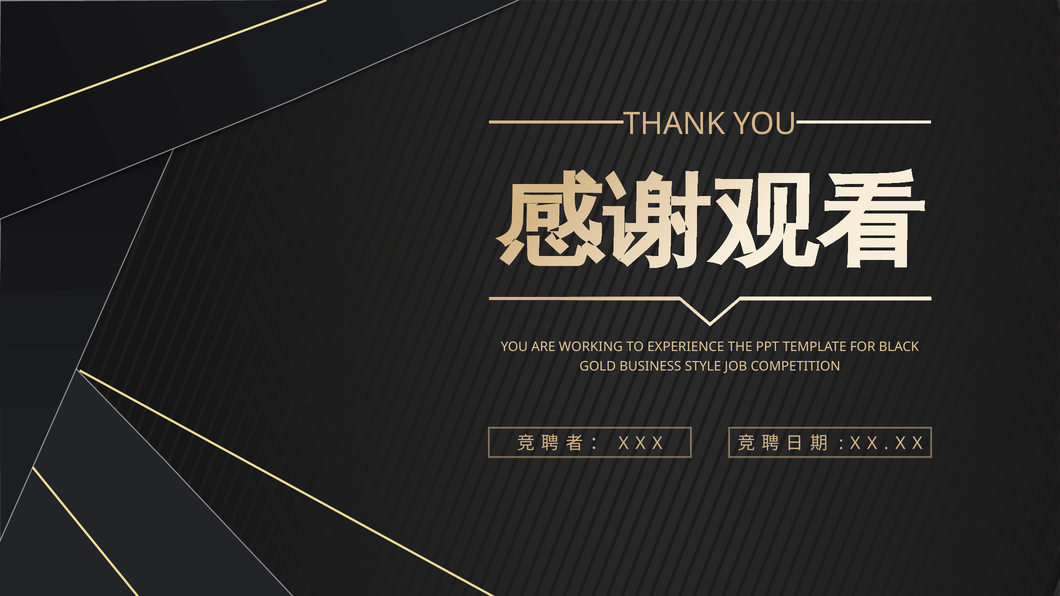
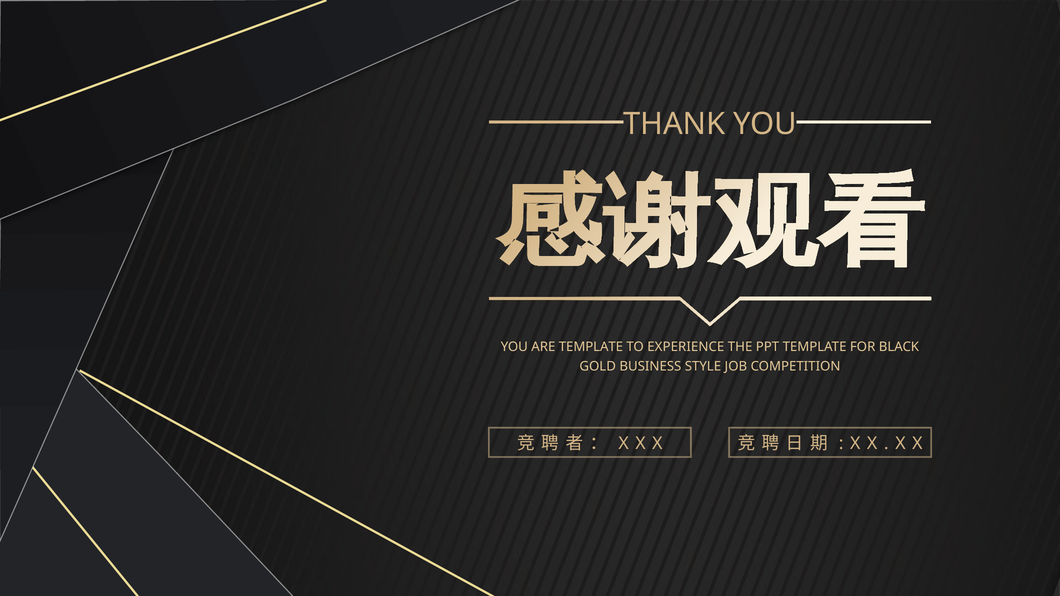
ARE WORKING: WORKING -> TEMPLATE
